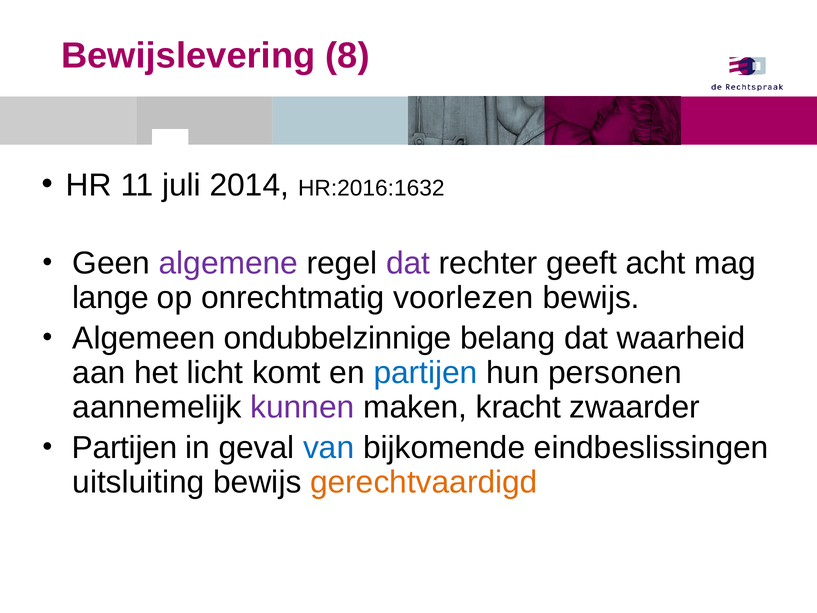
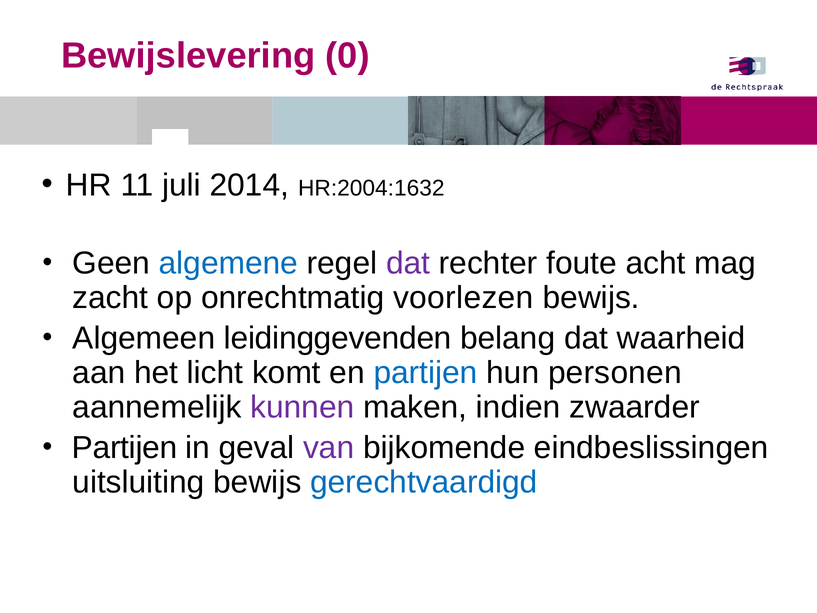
8: 8 -> 0
HR:2016:1632: HR:2016:1632 -> HR:2004:1632
algemene colour: purple -> blue
geeft: geeft -> foute
lange: lange -> zacht
ondubbelzinnige: ondubbelzinnige -> leidinggevenden
kracht: kracht -> indien
van colour: blue -> purple
gerechtvaardigd colour: orange -> blue
